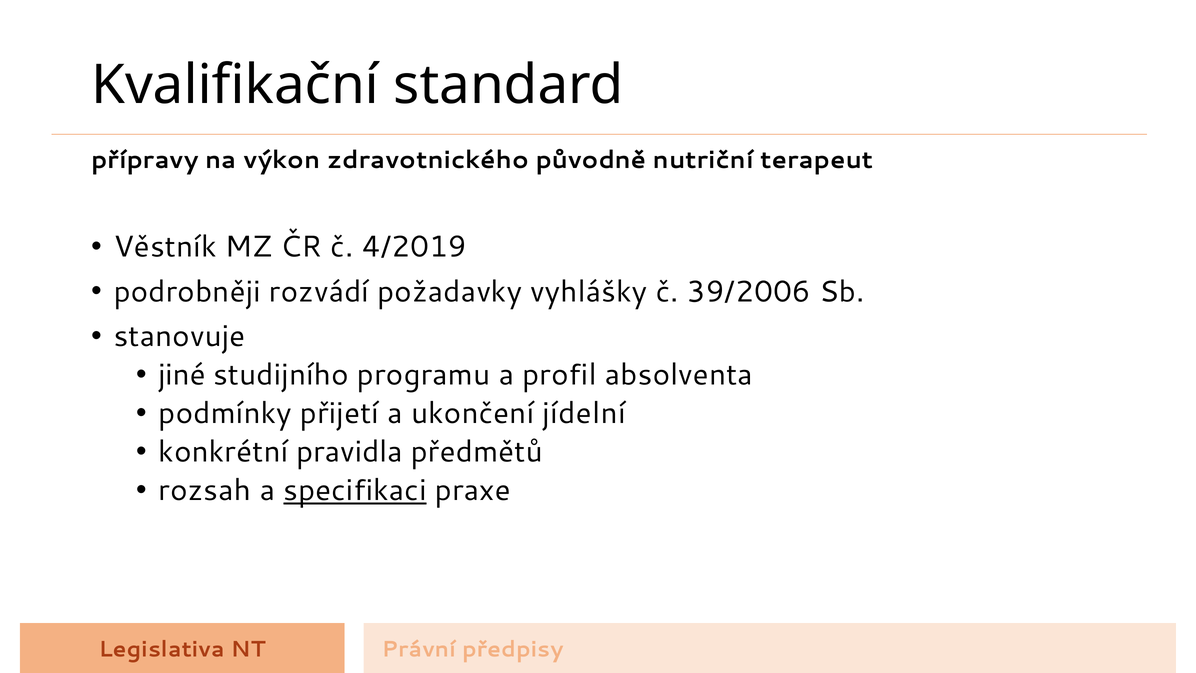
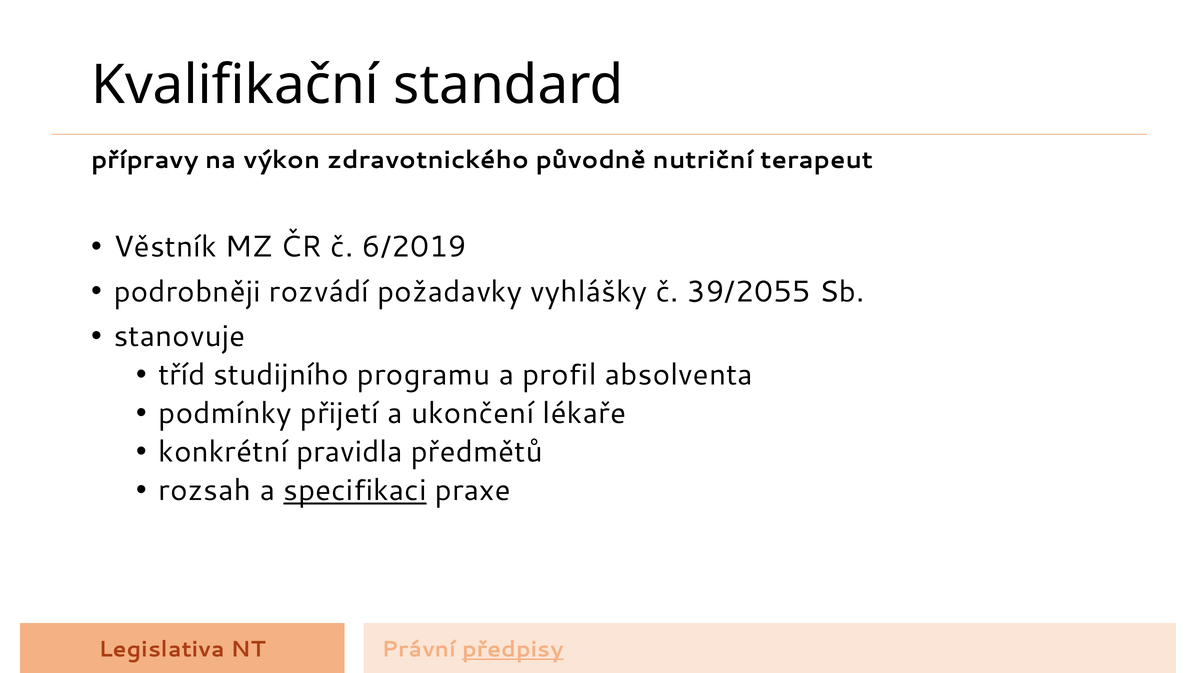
4/2019: 4/2019 -> 6/2019
39/2006: 39/2006 -> 39/2055
jiné: jiné -> tříd
jídelní: jídelní -> lékaře
předpisy underline: none -> present
